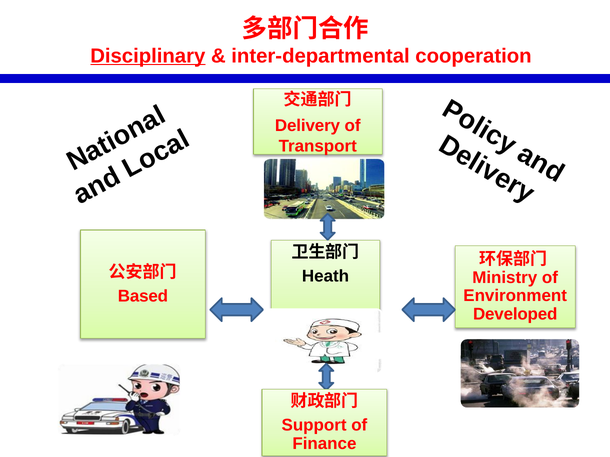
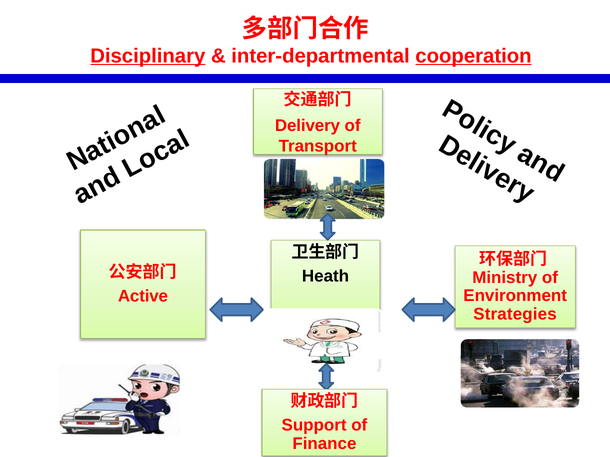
cooperation underline: none -> present
Based: Based -> Active
Developed: Developed -> Strategies
